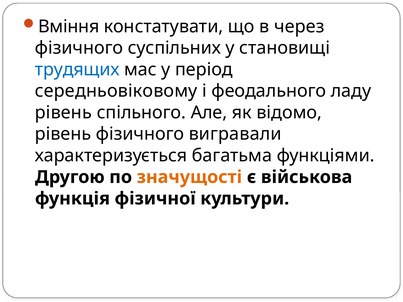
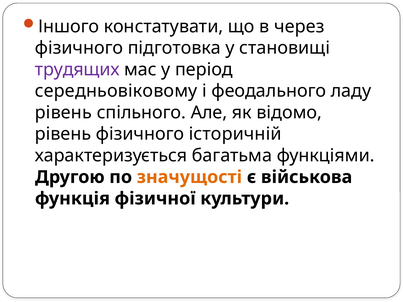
Вміння: Вміння -> Іншого
суспільних: суспільних -> підготовка
трудящих colour: blue -> purple
вигравали: вигравали -> історичній
